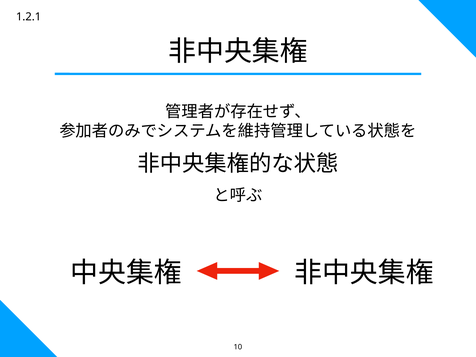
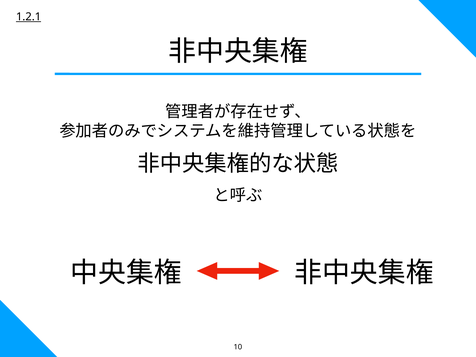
1.2.1 underline: none -> present
